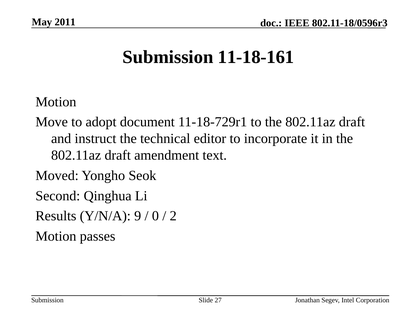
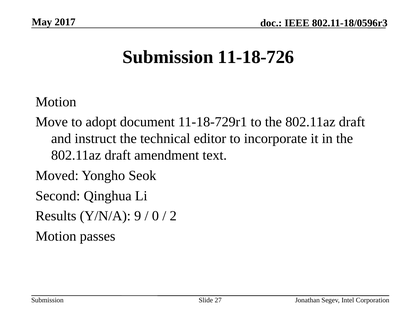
2011: 2011 -> 2017
11-18-161: 11-18-161 -> 11-18-726
